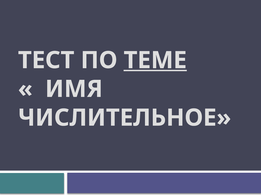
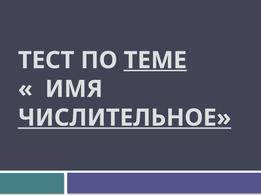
ЧИСЛИТЕЛЬНОЕ underline: none -> present
